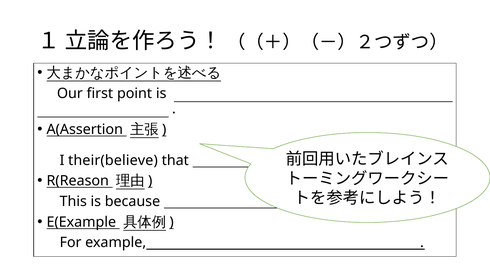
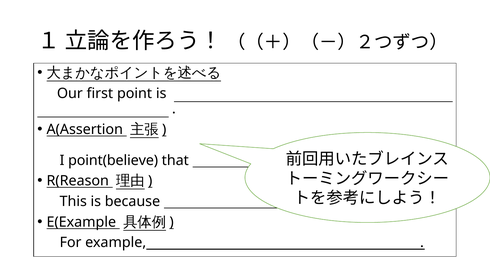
their(believe: their(believe -> point(believe
